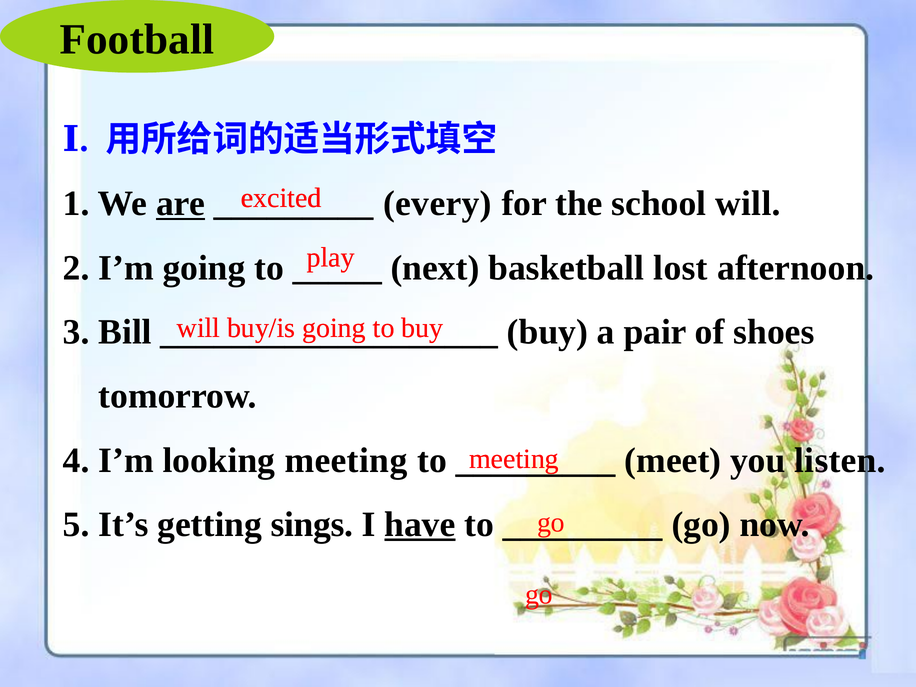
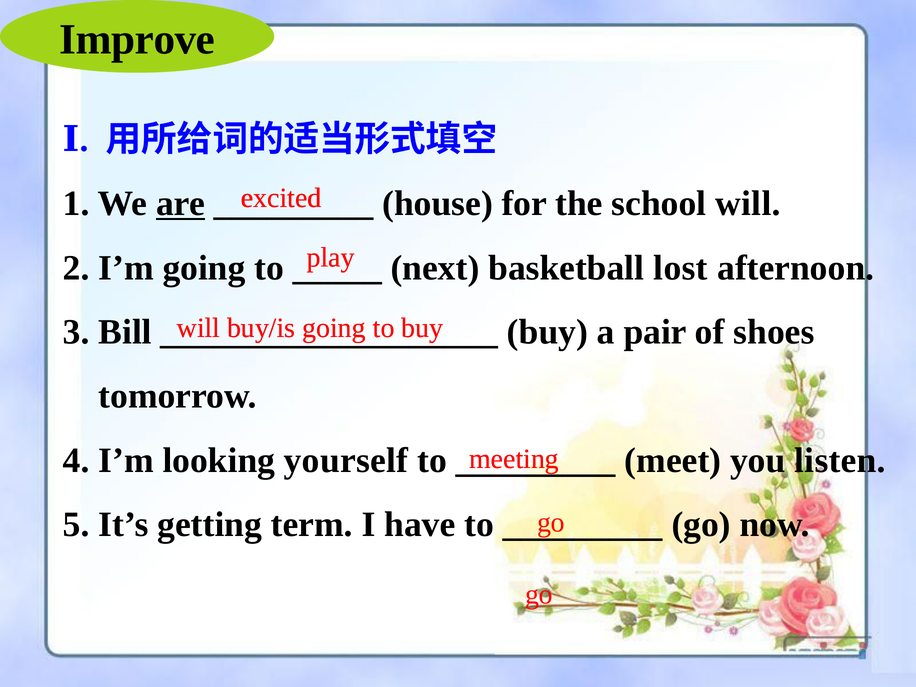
Football: Football -> Improve
every: every -> house
looking meeting: meeting -> yourself
sings: sings -> term
have underline: present -> none
